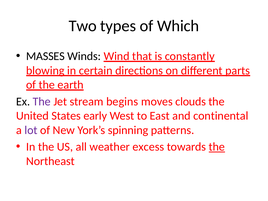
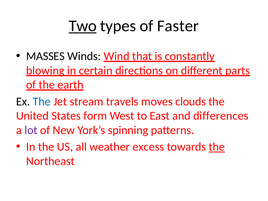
Two underline: none -> present
Which: Which -> Faster
The at (42, 102) colour: purple -> blue
begins: begins -> travels
early: early -> form
continental: continental -> differences
